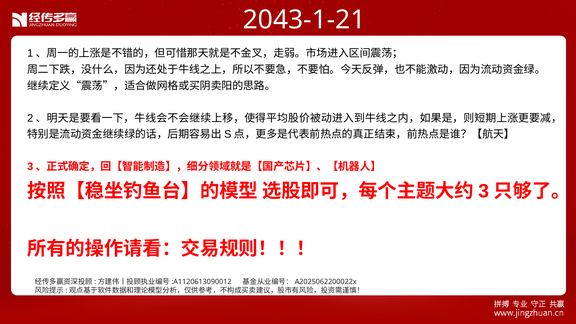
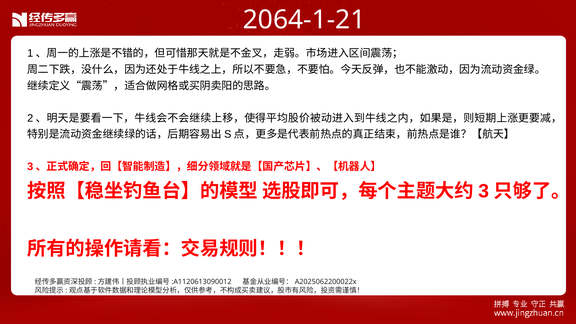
2043-1-21: 2043-1-21 -> 2064-1-21
